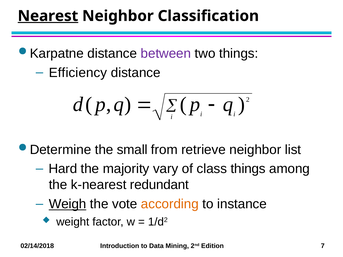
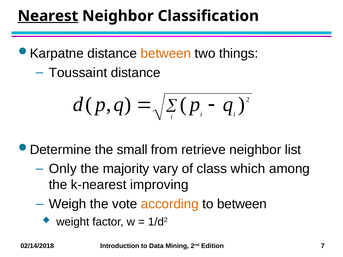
between at (166, 53) colour: purple -> orange
Efficiency: Efficiency -> Toussaint
Hard: Hard -> Only
class things: things -> which
redundant: redundant -> improving
Weigh underline: present -> none
to instance: instance -> between
